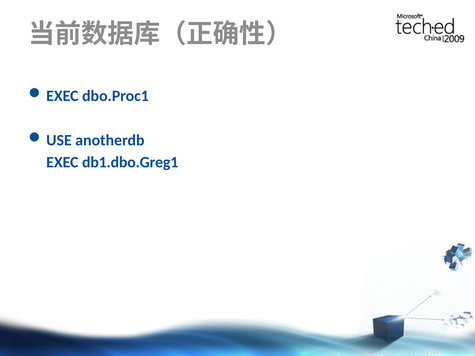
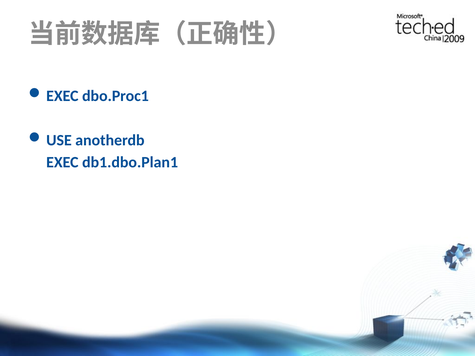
db1.dbo.Greg1: db1.dbo.Greg1 -> db1.dbo.Plan1
